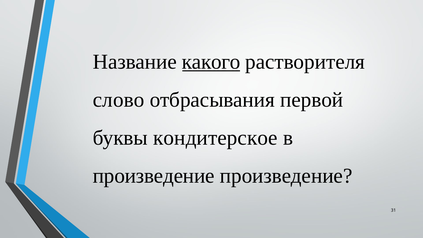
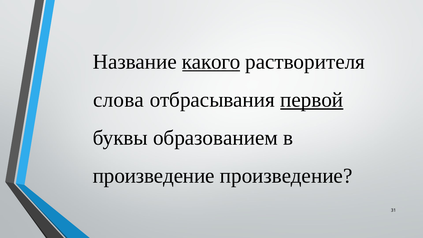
слово: слово -> слова
первой underline: none -> present
кондитерское: кондитерское -> образованием
